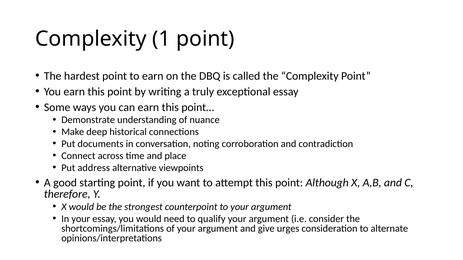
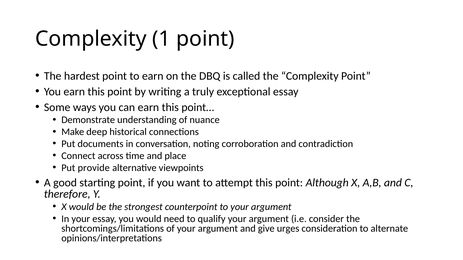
address: address -> provide
